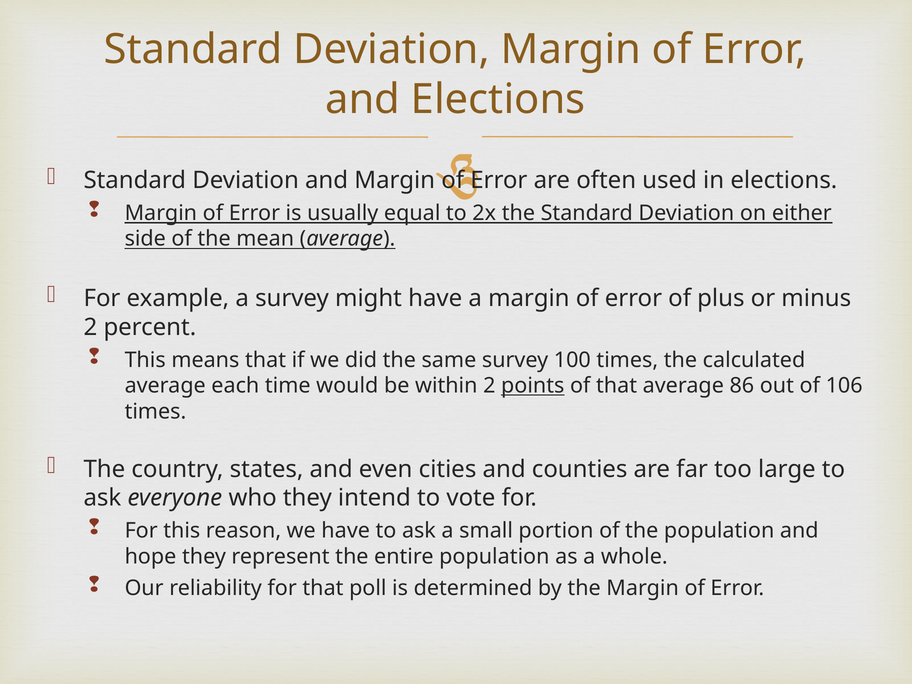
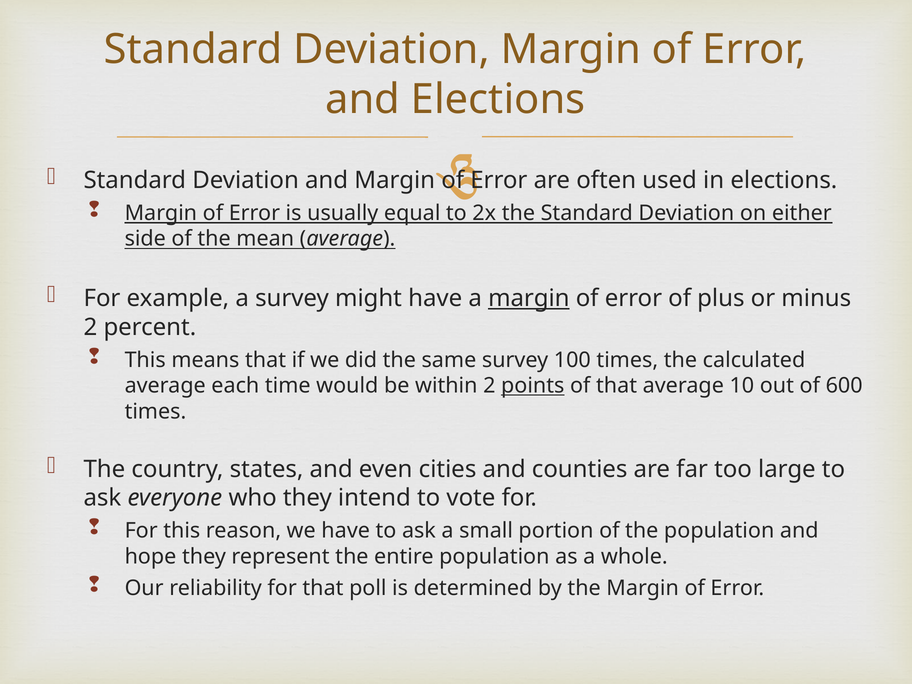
margin at (529, 298) underline: none -> present
86: 86 -> 10
106: 106 -> 600
